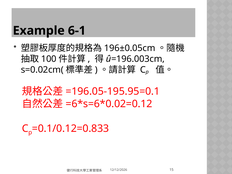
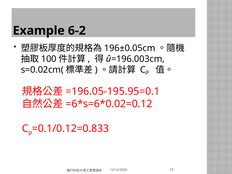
6-1: 6-1 -> 6-2
